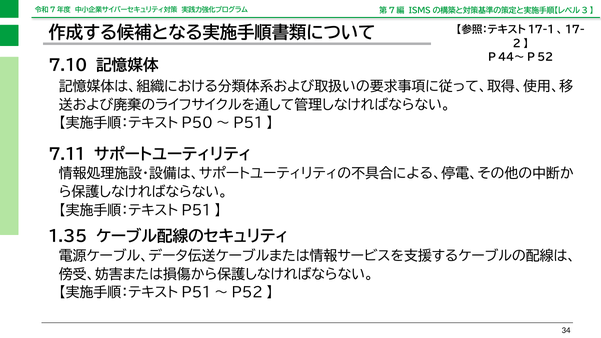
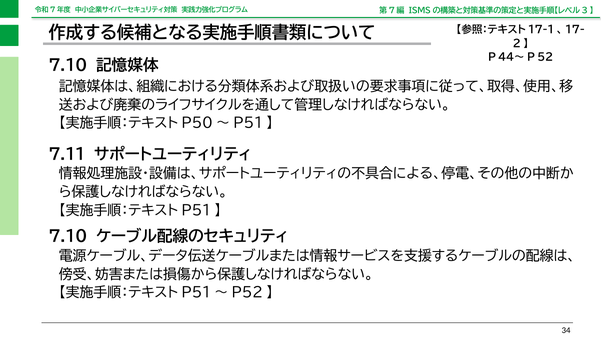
1.35 at (68, 237): 1.35 -> 7.10
